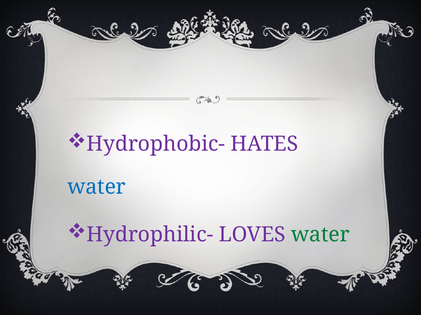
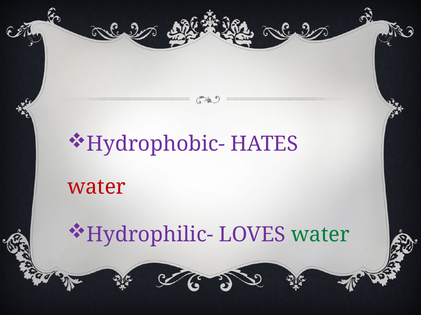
water at (97, 187) colour: blue -> red
